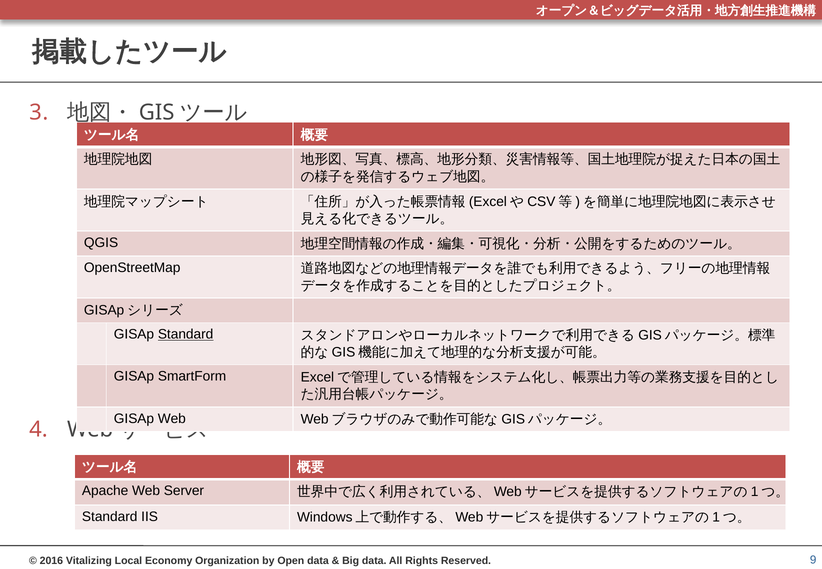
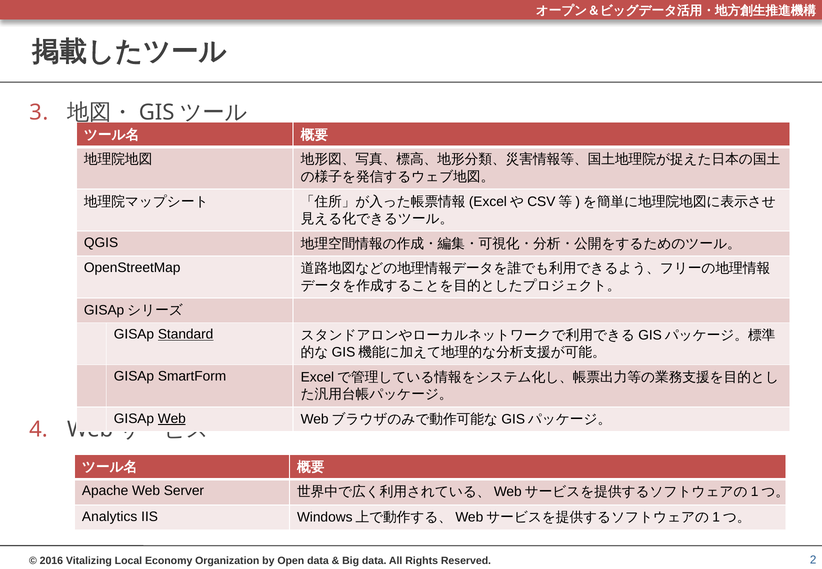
Web at (172, 419) underline: none -> present
Standard at (110, 517): Standard -> Analytics
9: 9 -> 2
